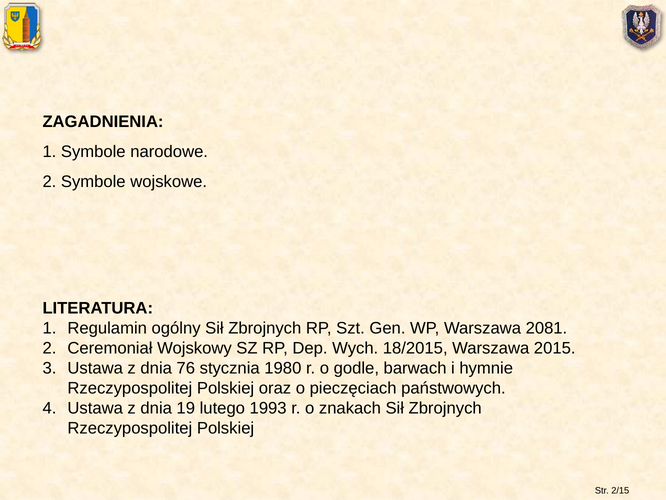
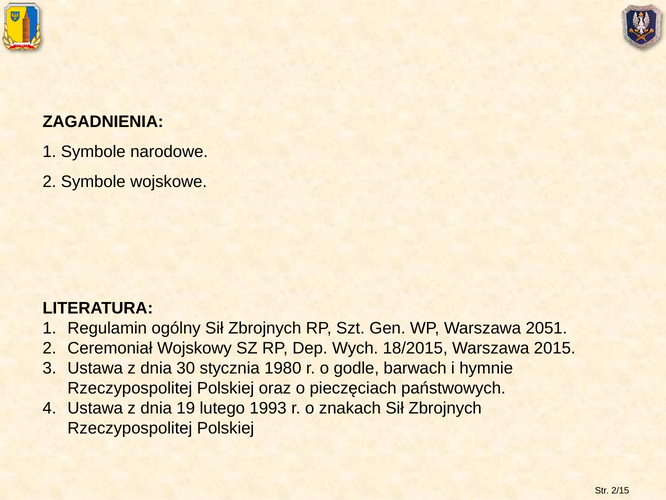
2081: 2081 -> 2051
76: 76 -> 30
